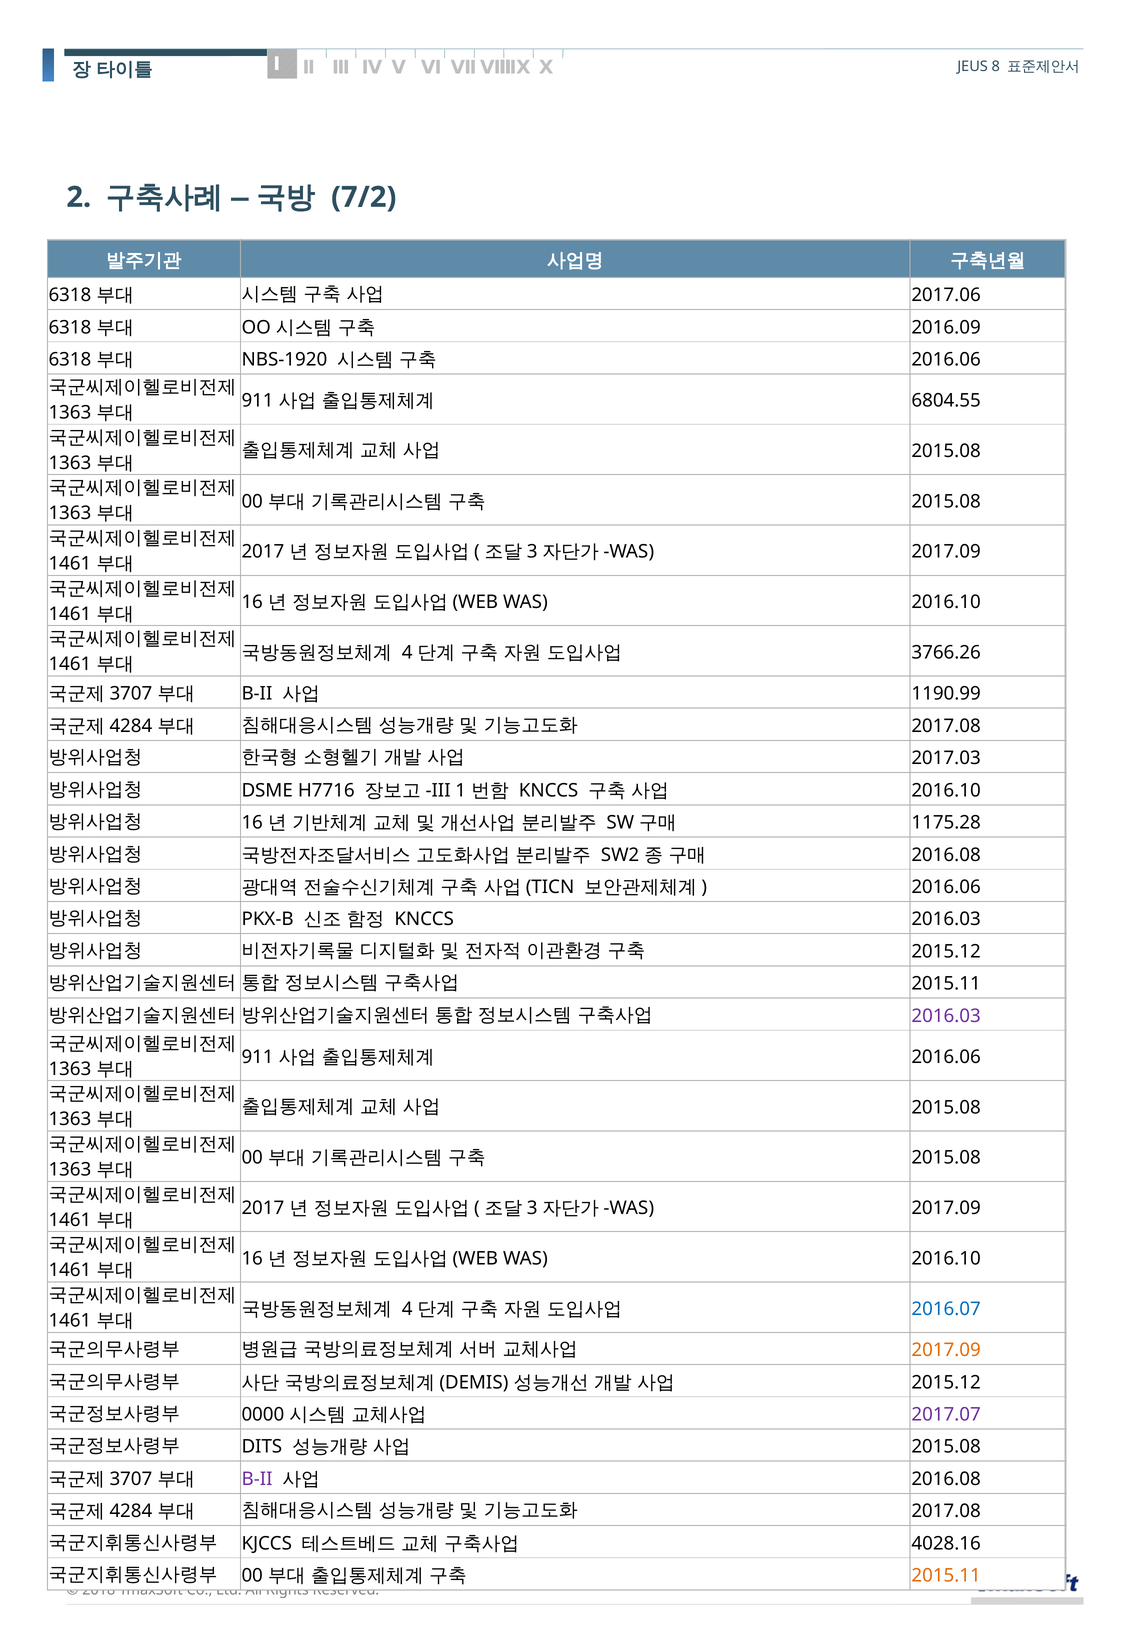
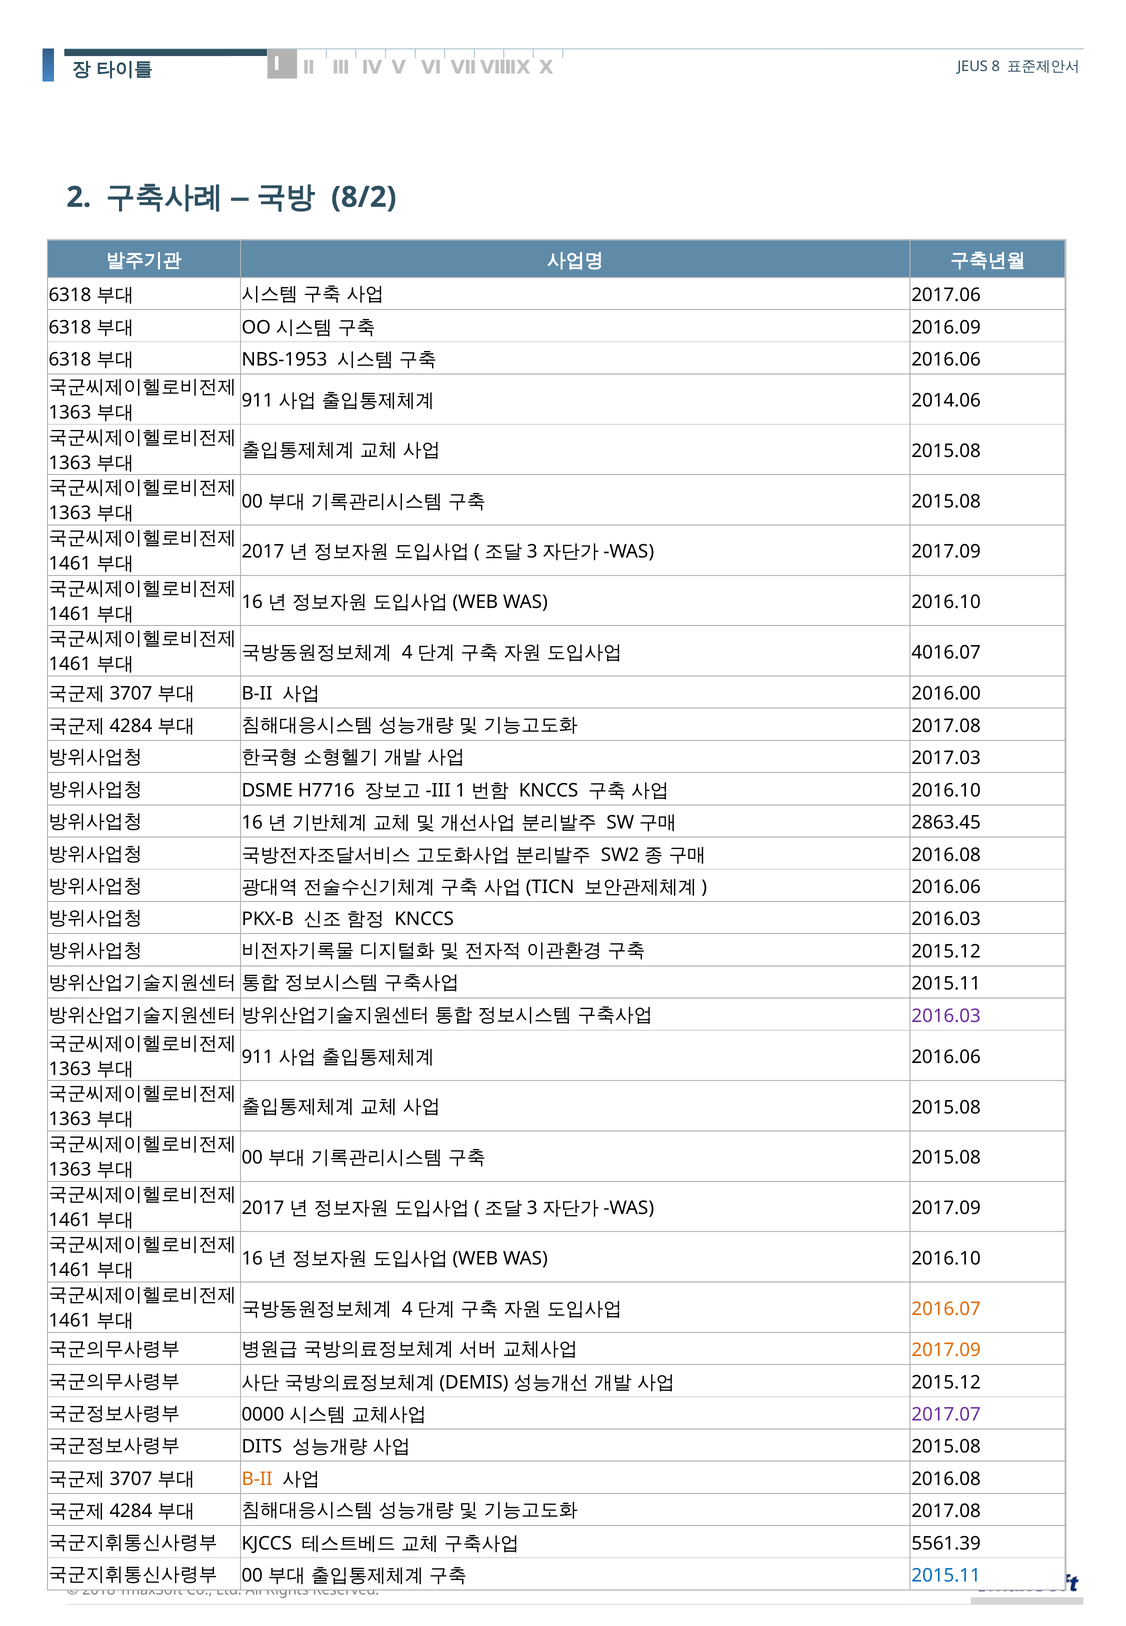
7/2: 7/2 -> 8/2
NBS-1920: NBS-1920 -> NBS-1953
6804.55: 6804.55 -> 2014.06
3766.26: 3766.26 -> 4016.07
1190.99: 1190.99 -> 2016.00
1175.28: 1175.28 -> 2863.45
2016.07 colour: blue -> orange
B-II at (257, 1479) colour: purple -> orange
4028.16: 4028.16 -> 5561.39
2015.11 at (946, 1576) colour: orange -> blue
